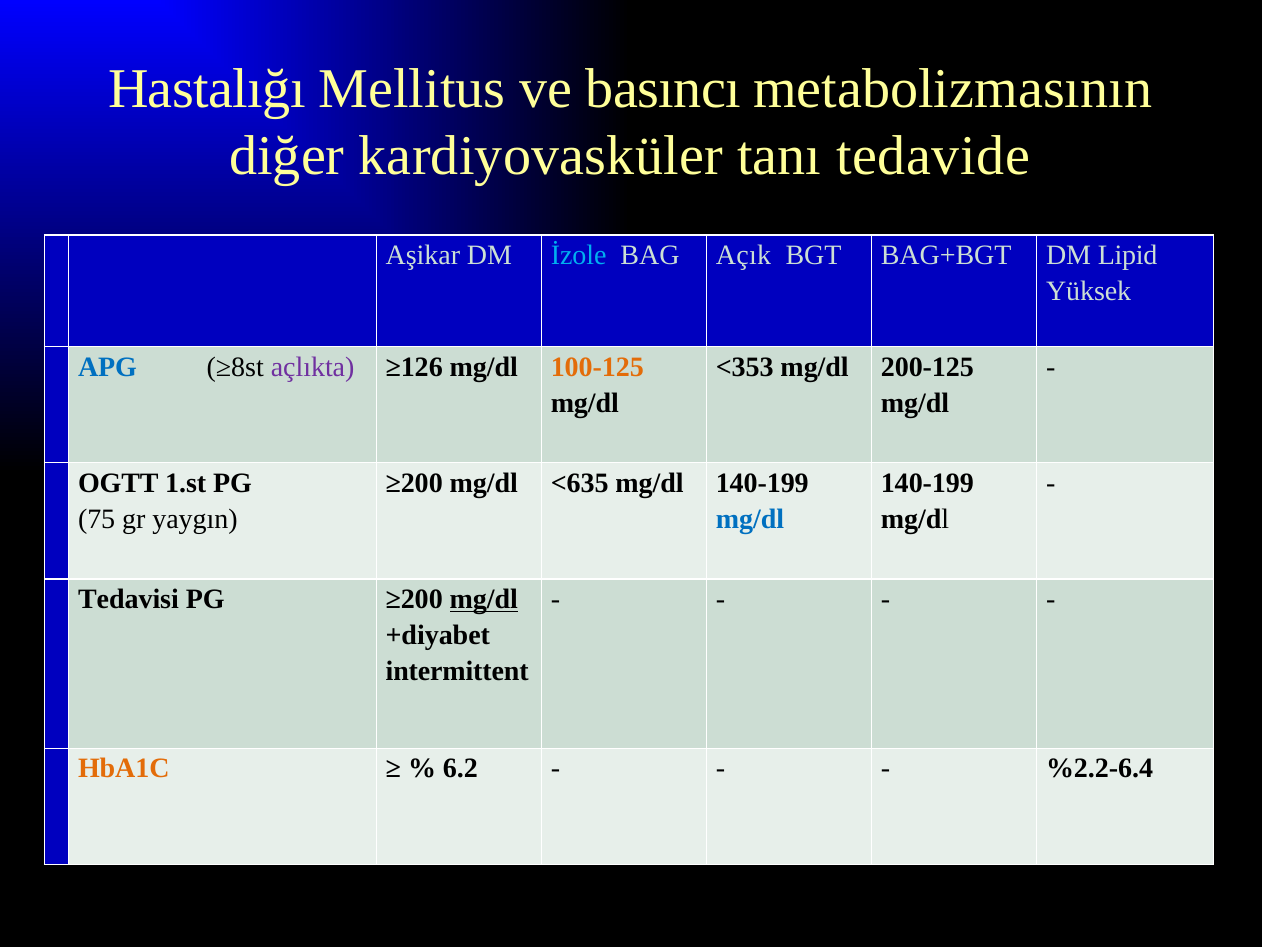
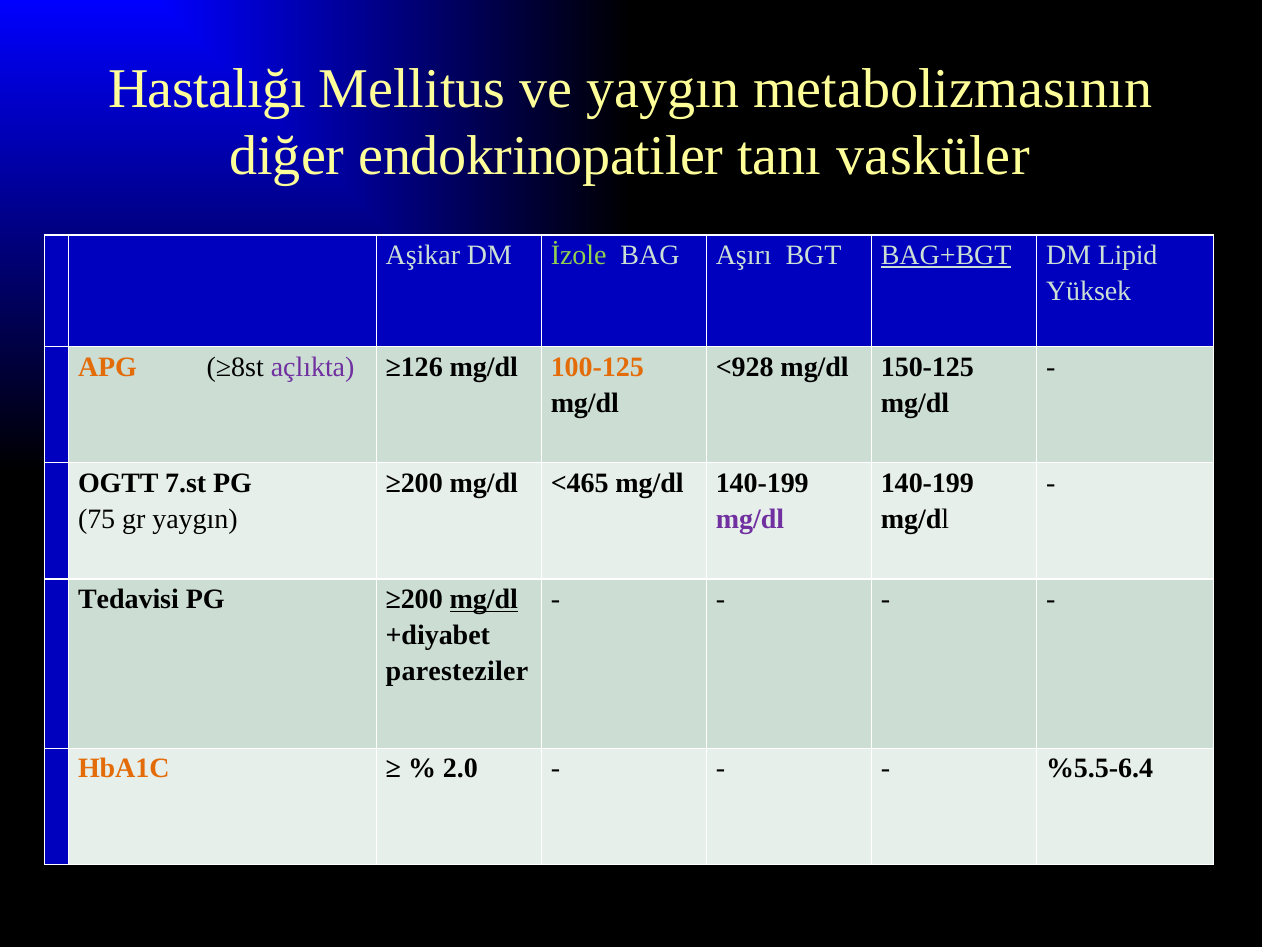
ve basıncı: basıncı -> yaygın
kardiyovasküler: kardiyovasküler -> endokrinopatiler
tedavide: tedavide -> vasküler
İzole colour: light blue -> light green
Açık: Açık -> Aşırı
BAG+BGT underline: none -> present
APG colour: blue -> orange
<353: <353 -> <928
200-125: 200-125 -> 150-125
1.st: 1.st -> 7.st
<635: <635 -> <465
mg/dl at (750, 519) colour: blue -> purple
intermittent: intermittent -> paresteziler
6.2: 6.2 -> 2.0
%2.2-6.4: %2.2-6.4 -> %5.5-6.4
